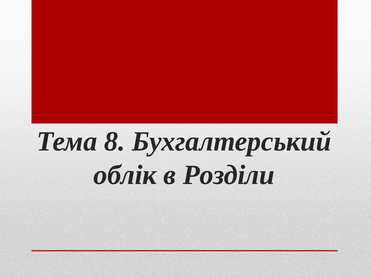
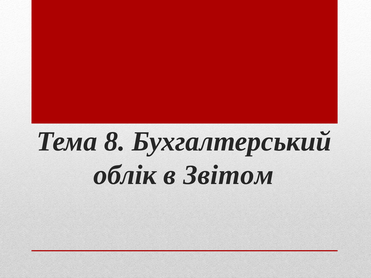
Розділи: Розділи -> Звітом
